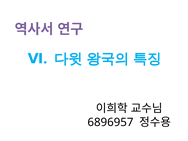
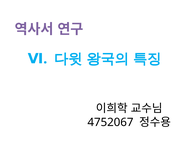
6896957: 6896957 -> 4752067
